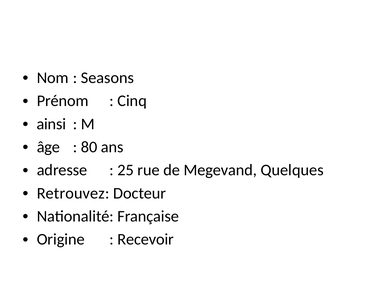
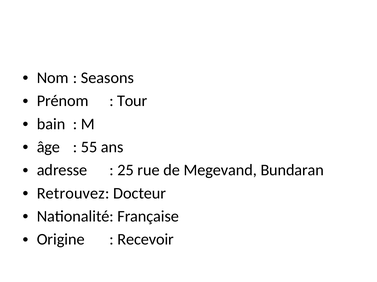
Cinq: Cinq -> Tour
ainsi: ainsi -> bain
80: 80 -> 55
Quelques: Quelques -> Bundaran
